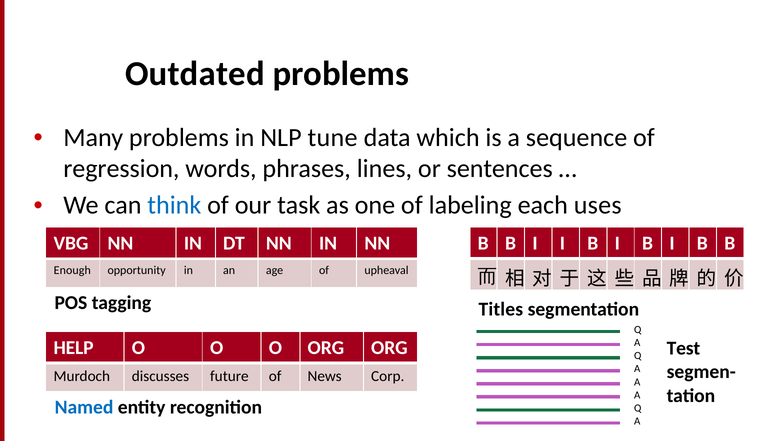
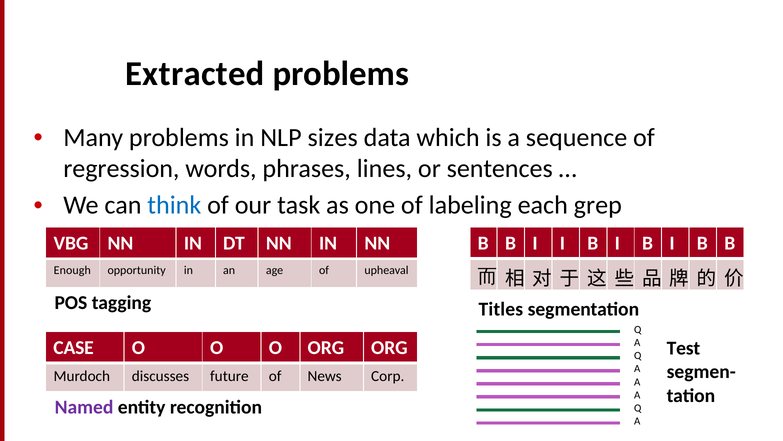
Outdated: Outdated -> Extracted
tune: tune -> sizes
uses: uses -> grep
HELP: HELP -> CASE
Named colour: blue -> purple
